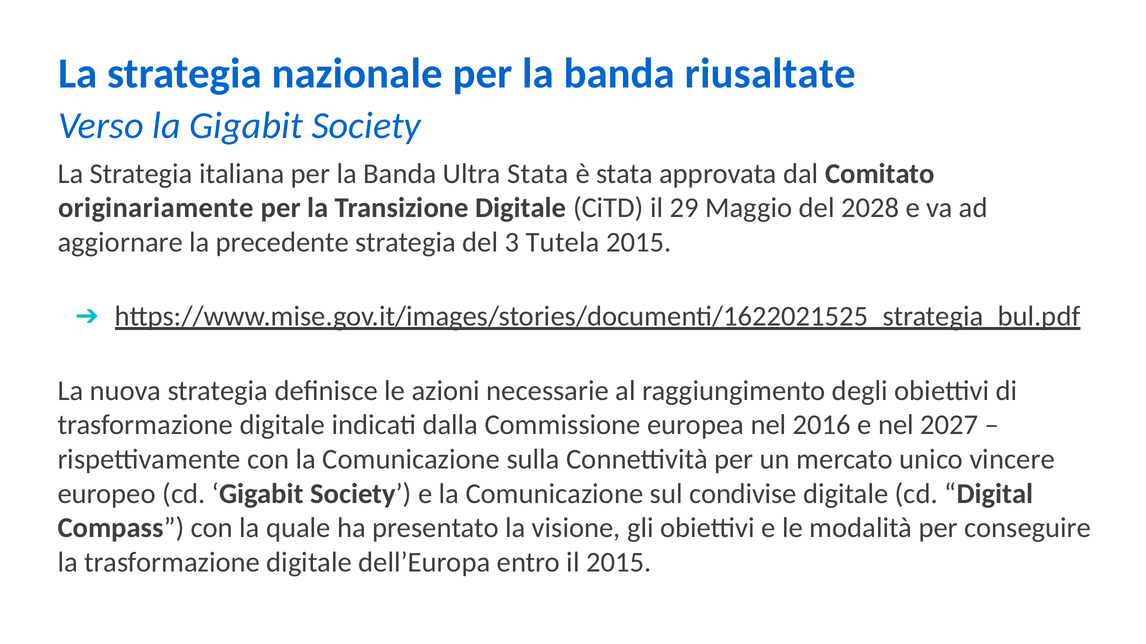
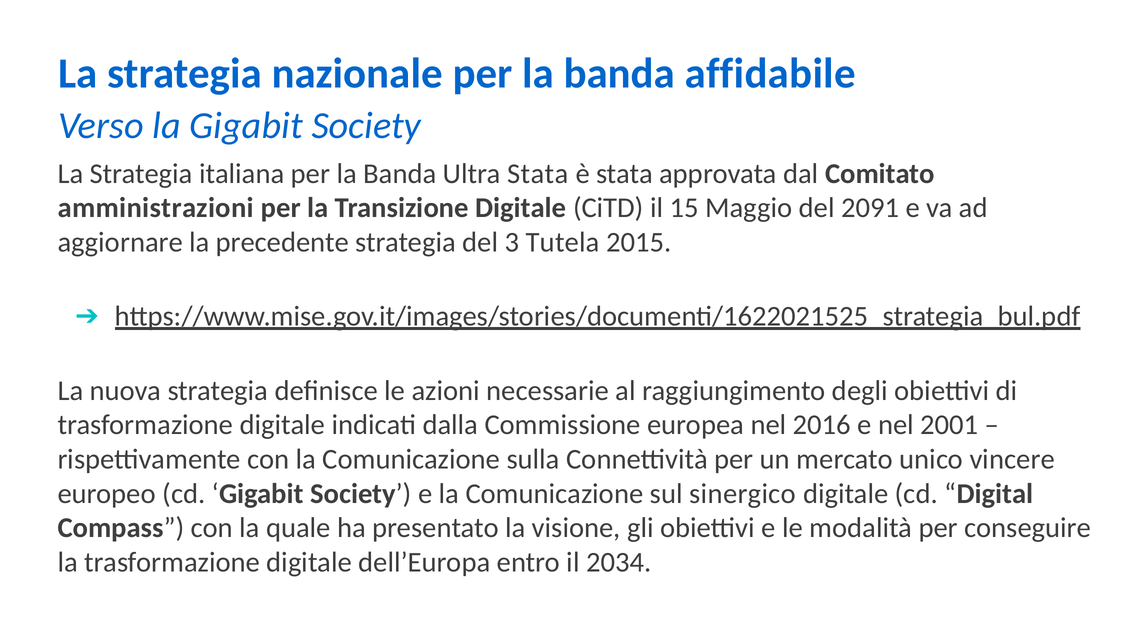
riusaltate: riusaltate -> affidabile
originariamente: originariamente -> amministrazioni
29: 29 -> 15
2028: 2028 -> 2091
2027: 2027 -> 2001
condivise: condivise -> sinergico
il 2015: 2015 -> 2034
